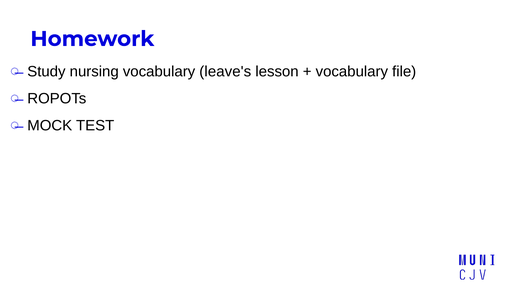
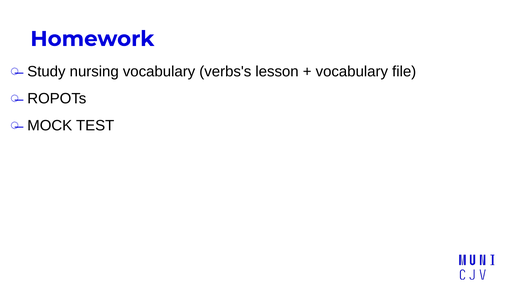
leave's: leave's -> verbs's
